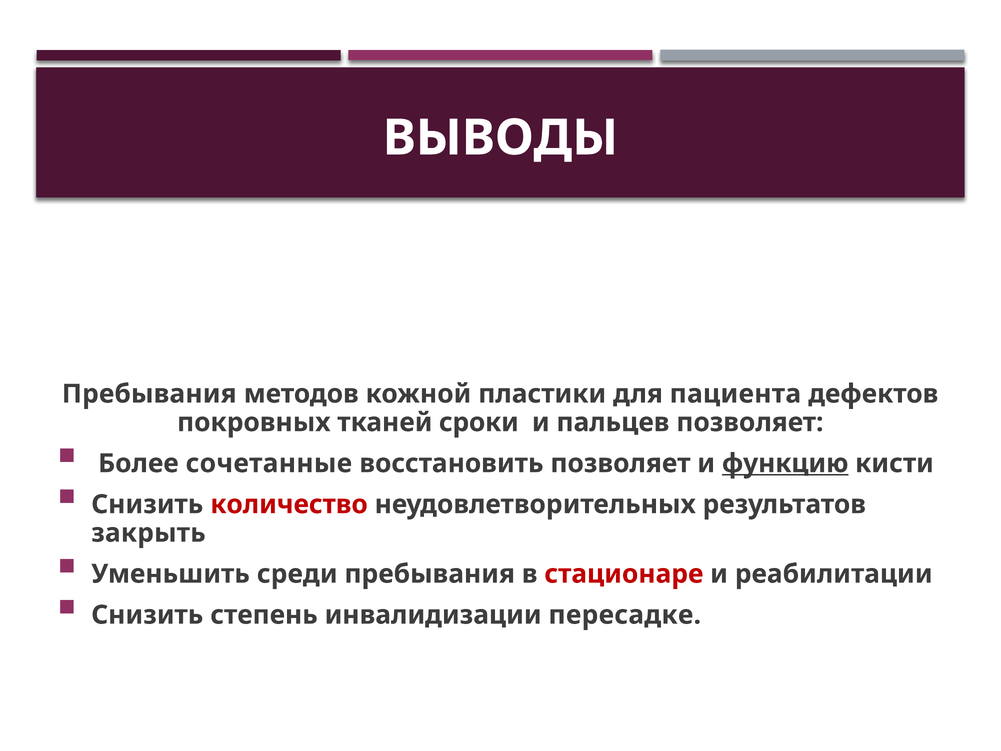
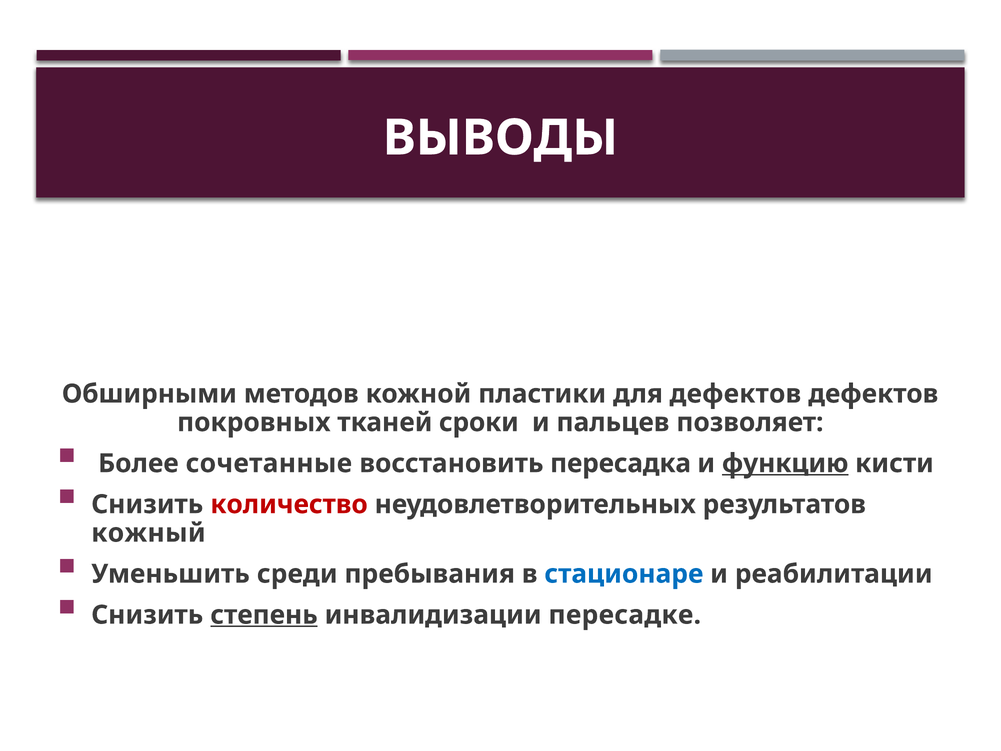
Пребывания at (149, 394): Пребывания -> Обширными
для пациента: пациента -> дефектов
восстановить позволяет: позволяет -> пересадка
закрыть: закрыть -> кожный
стационаре colour: red -> blue
степень underline: none -> present
